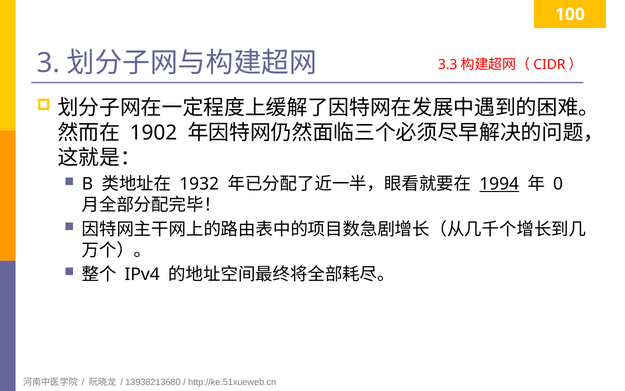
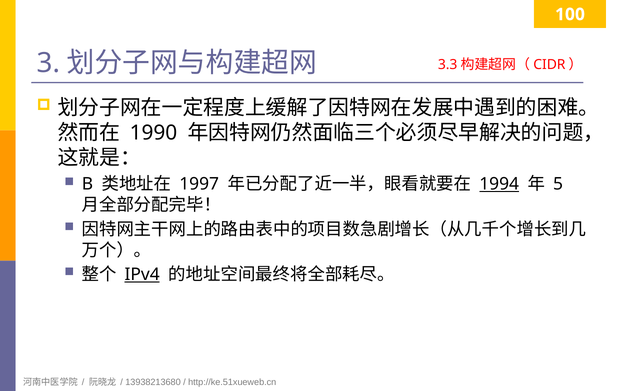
1902: 1902 -> 1990
1932: 1932 -> 1997
0: 0 -> 5
IPv4 underline: none -> present
